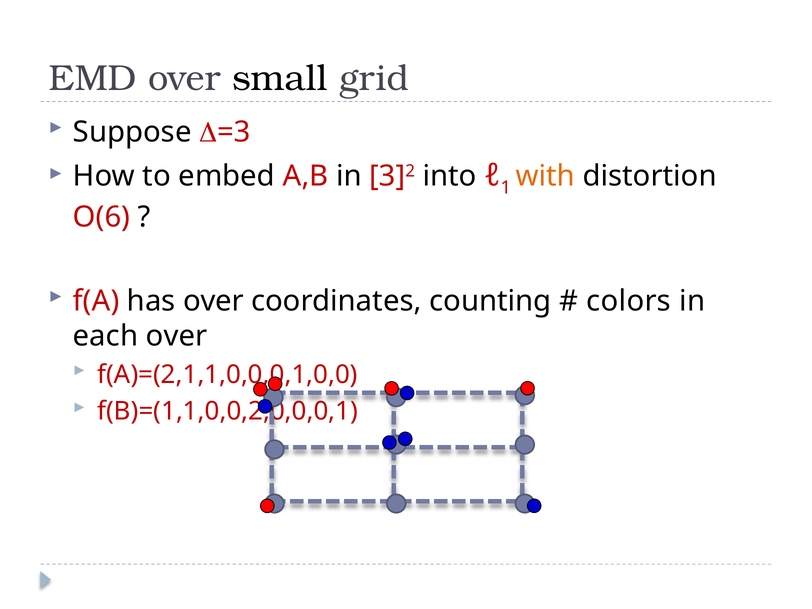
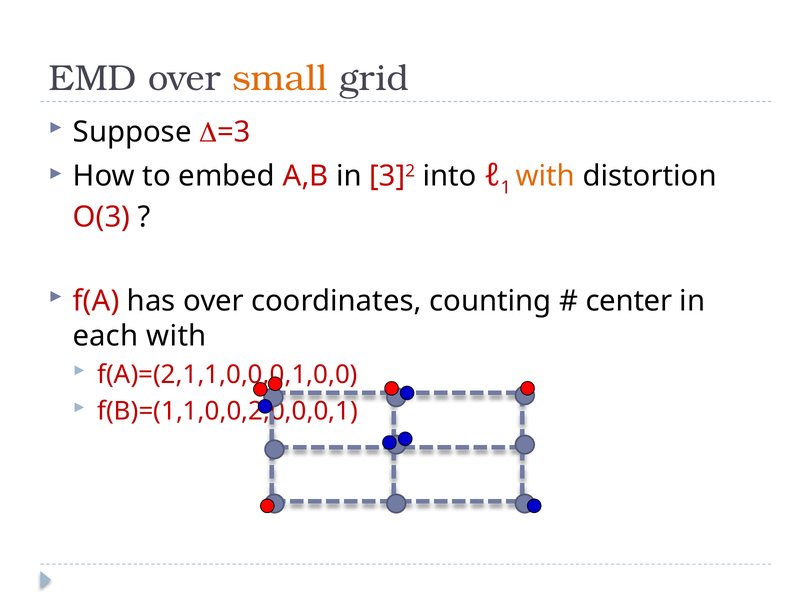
small colour: black -> orange
O(6: O(6 -> O(3
colors: colors -> center
each over: over -> with
